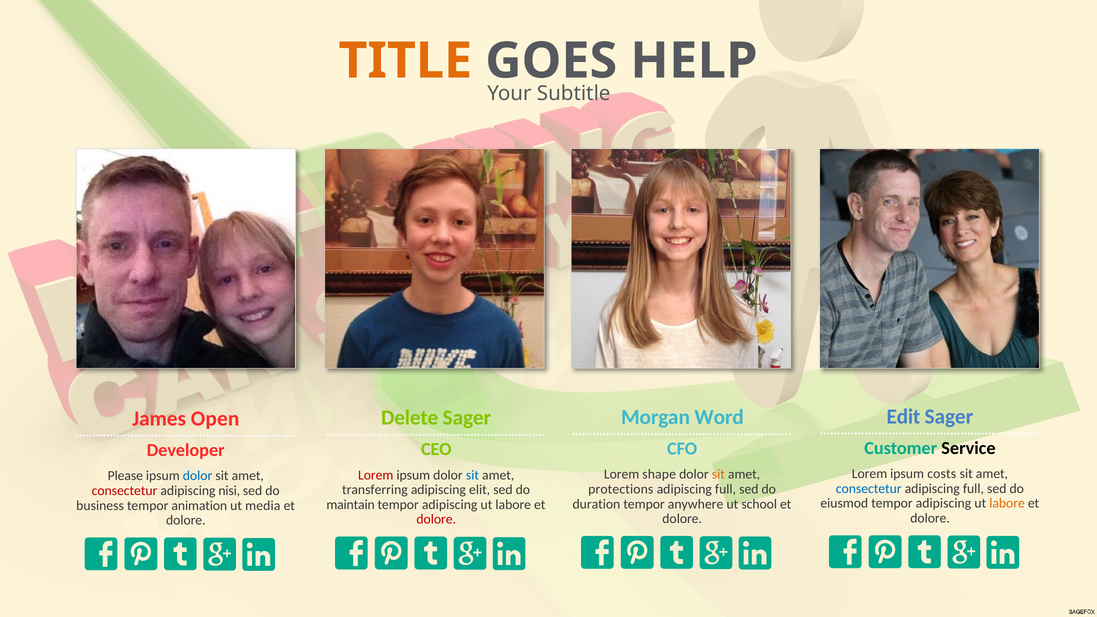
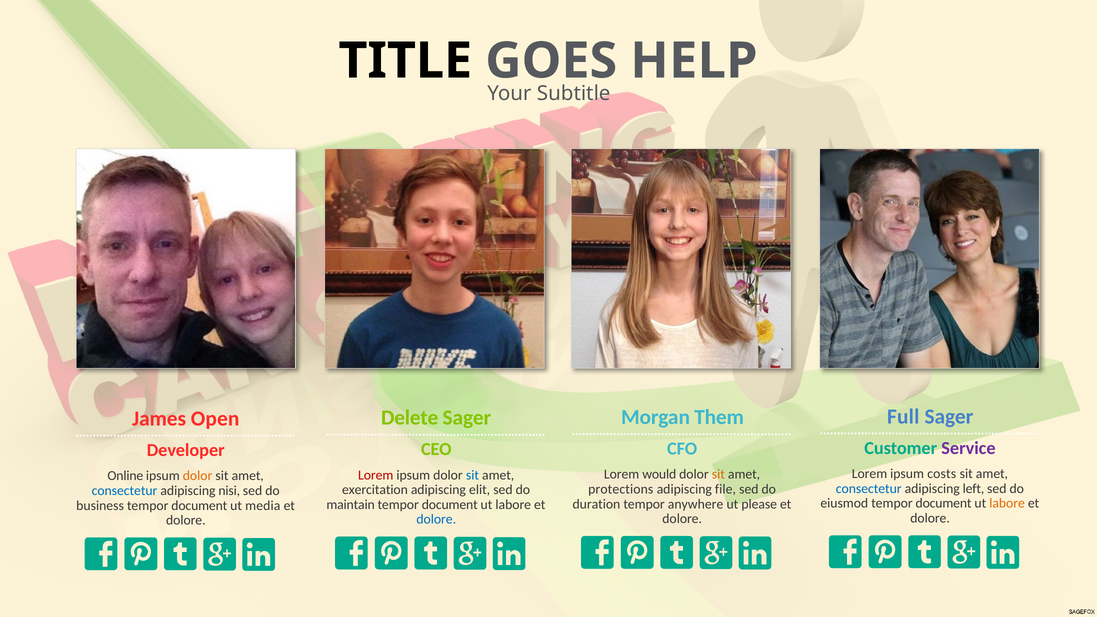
TITLE colour: orange -> black
Edit: Edit -> Full
Word: Word -> Them
Service colour: black -> purple
shape: shape -> would
Please: Please -> Online
dolor at (198, 476) colour: blue -> orange
full at (973, 489): full -> left
full at (726, 489): full -> file
transferring: transferring -> exercitation
consectetur at (125, 491) colour: red -> blue
eiusmod tempor adipiscing: adipiscing -> document
school: school -> please
adipiscing at (450, 505): adipiscing -> document
animation at (199, 506): animation -> document
dolore at (436, 520) colour: red -> blue
